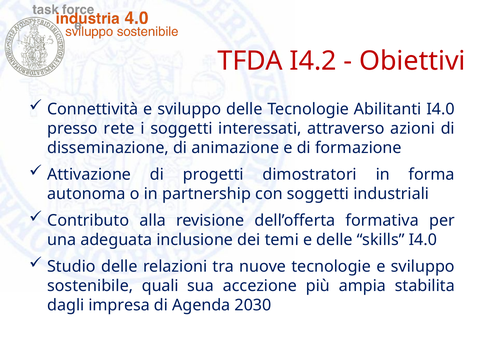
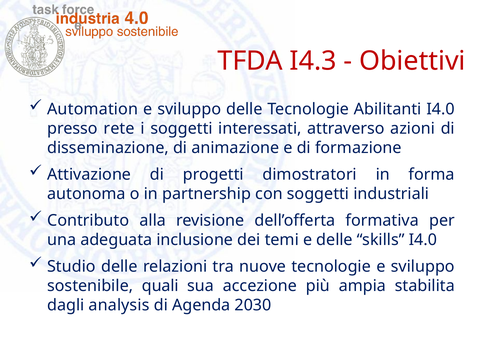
I4.2: I4.2 -> I4.3
Connettività: Connettività -> Automation
impresa: impresa -> analysis
